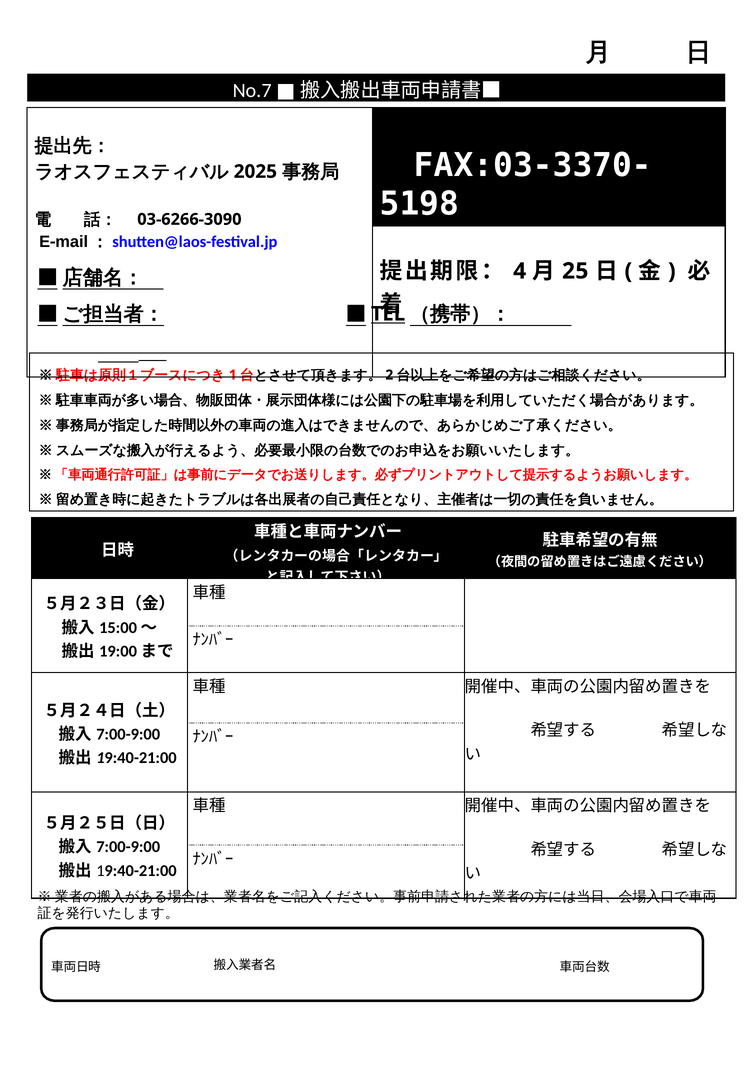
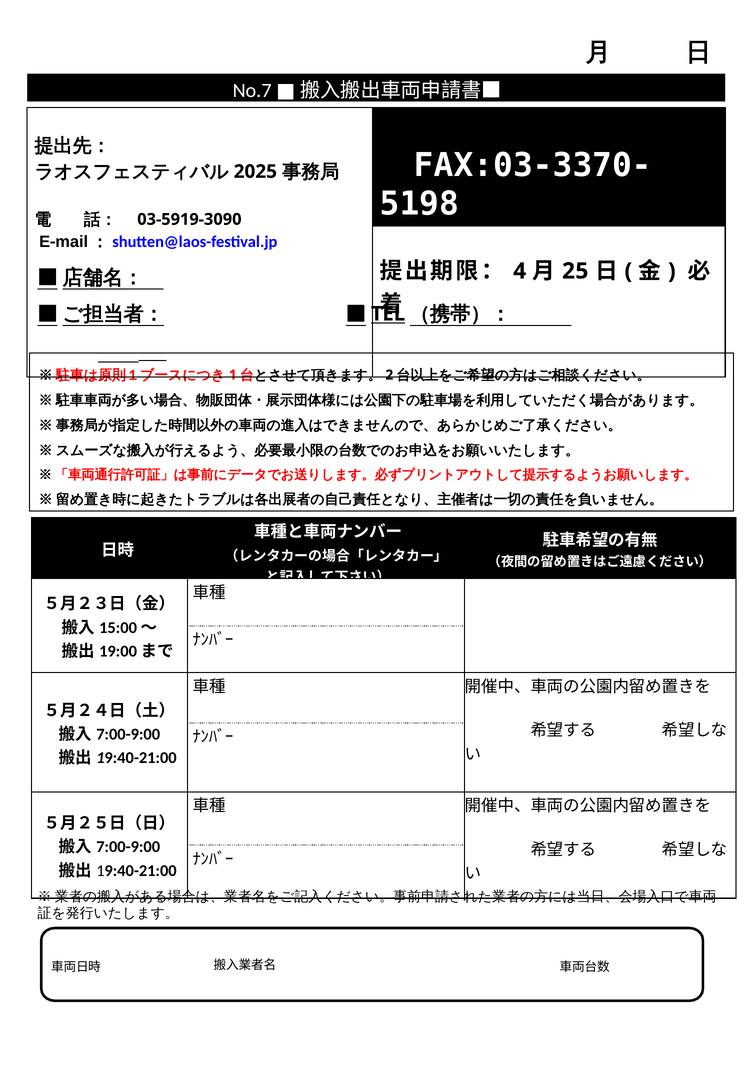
03-6266-3090: 03-6266-3090 -> 03-5919-3090
